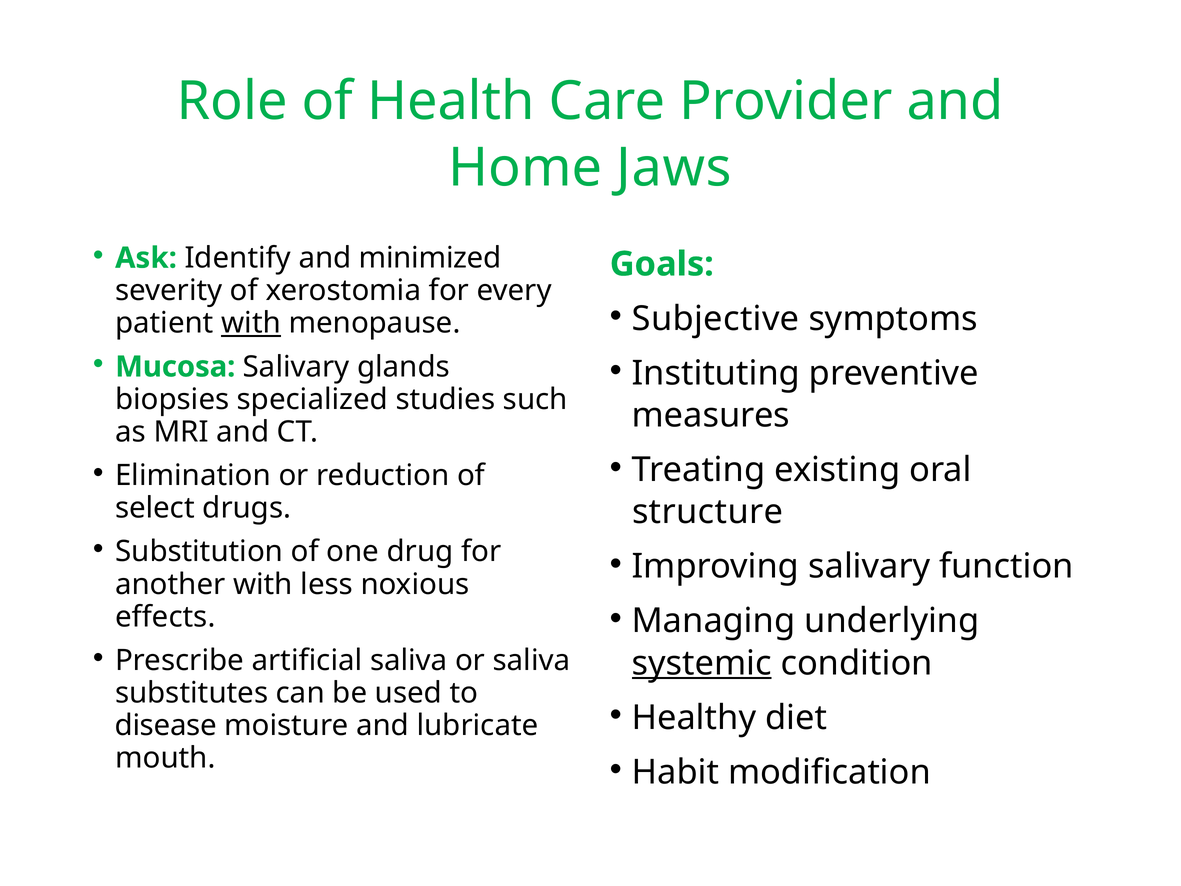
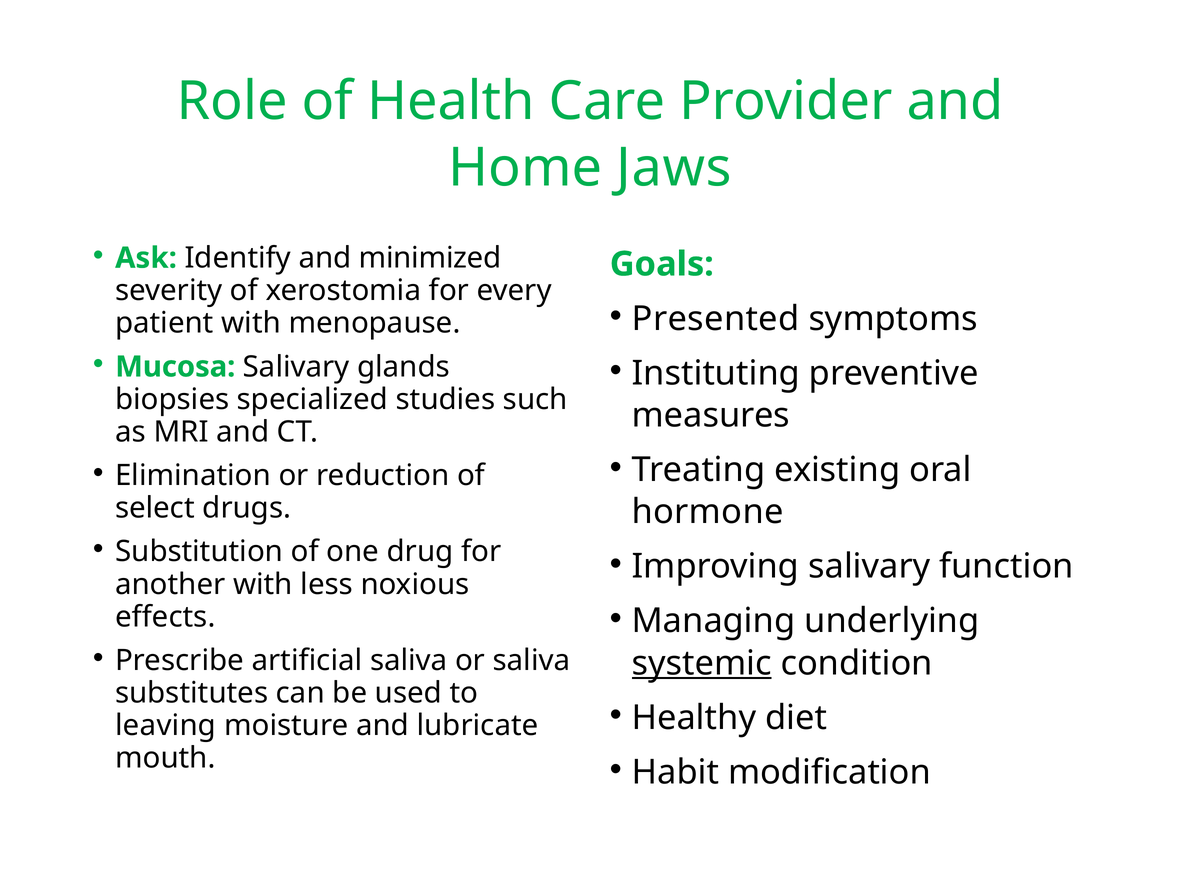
Subjective: Subjective -> Presented
with at (251, 323) underline: present -> none
structure: structure -> hormone
disease: disease -> leaving
